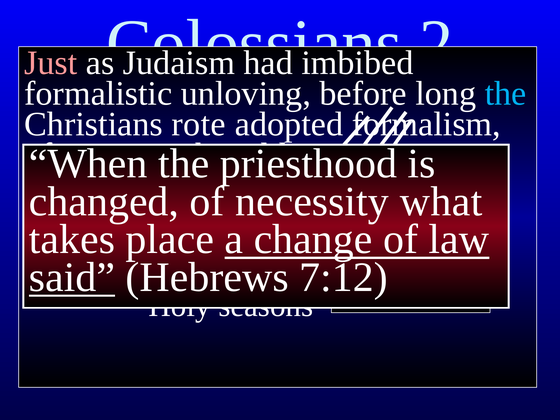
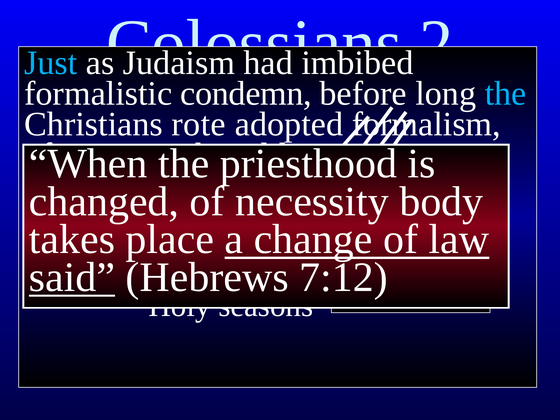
Just colour: pink -> light blue
unloving: unloving -> condemn
necessity what: what -> body
